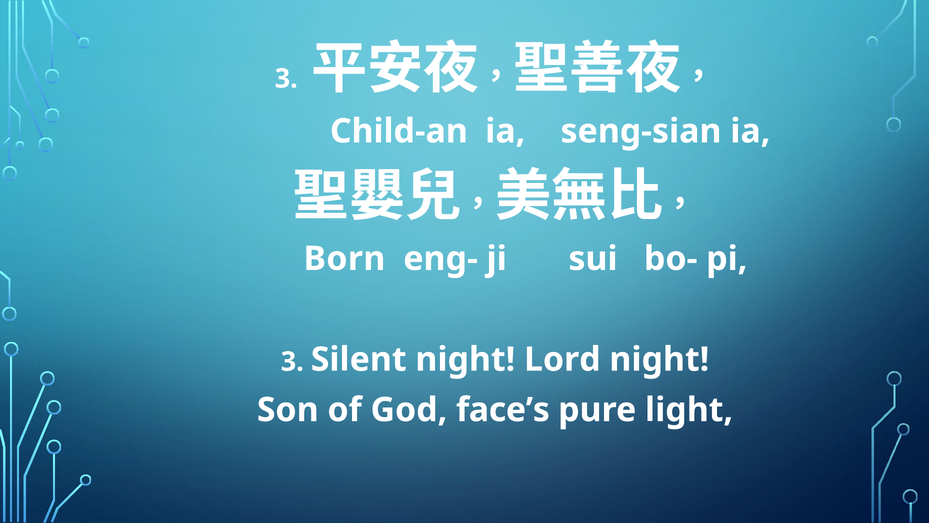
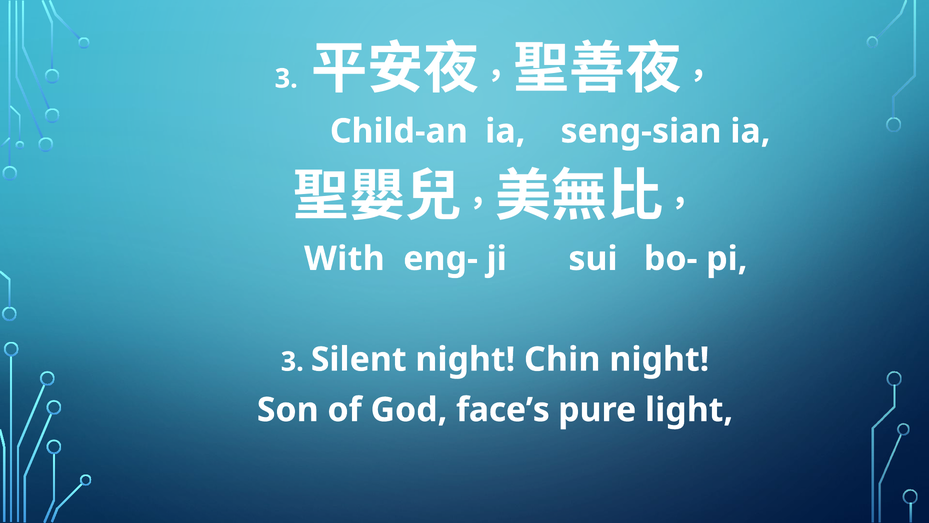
Born: Born -> With
Lord: Lord -> Chin
